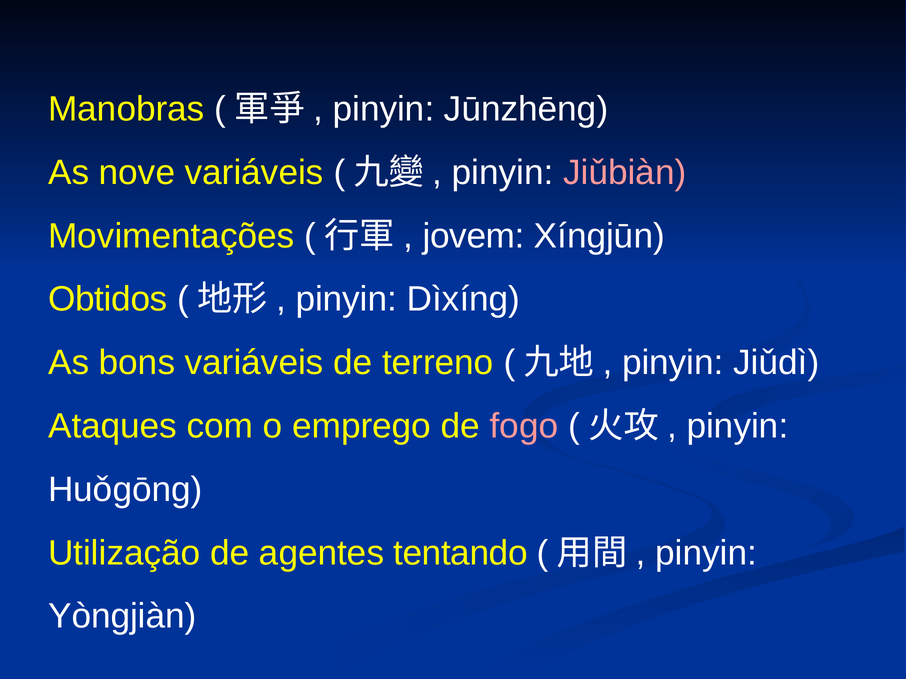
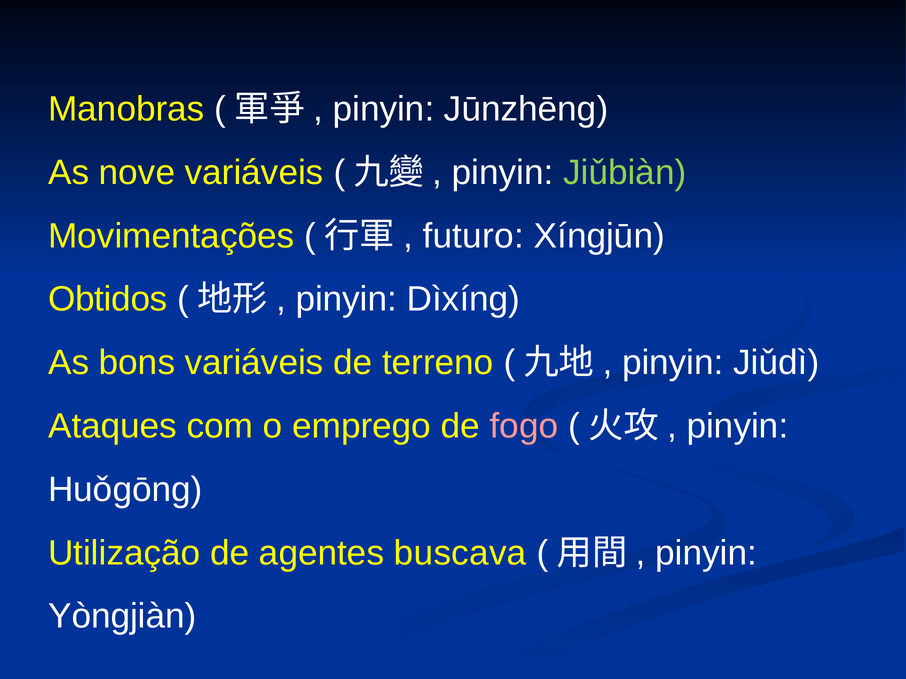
Jiǔbiàn colour: pink -> light green
jovem: jovem -> futuro
tentando: tentando -> buscava
